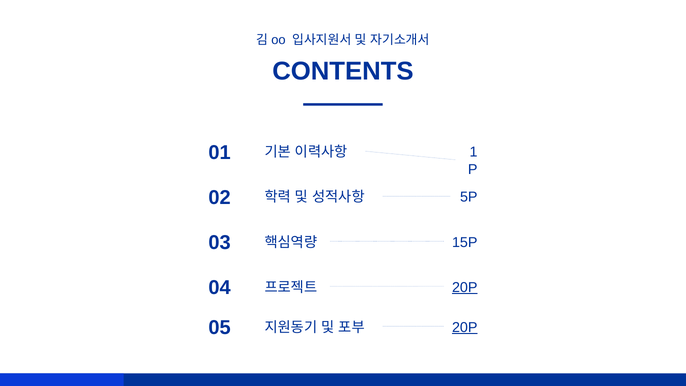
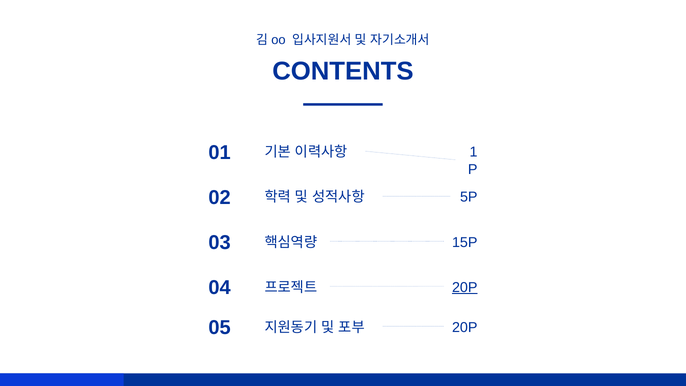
20P at (465, 327) underline: present -> none
